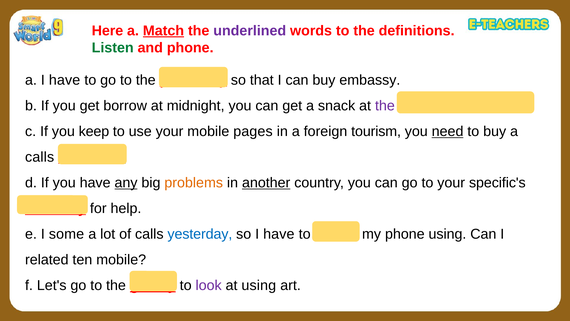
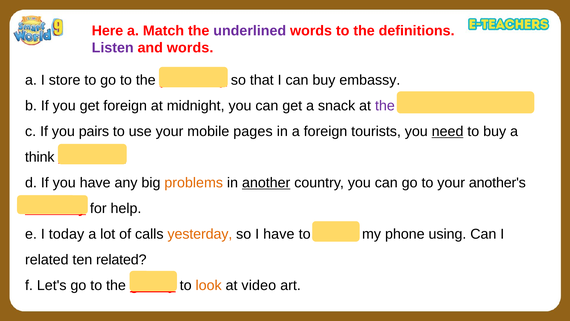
Match underline: present -> none
Listen colour: green -> purple
and phone: phone -> words
a I have: have -> store
get borrow: borrow -> foreign
keep: keep -> pairs
tourism: tourism -> tourists
calls at (40, 157): calls -> think
any underline: present -> none
specific's: specific's -> another's
some: some -> today
yesterday colour: blue -> orange
ten mobile: mobile -> related
look colour: purple -> orange
at using: using -> video
